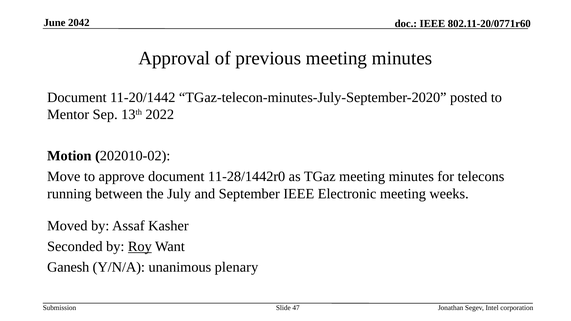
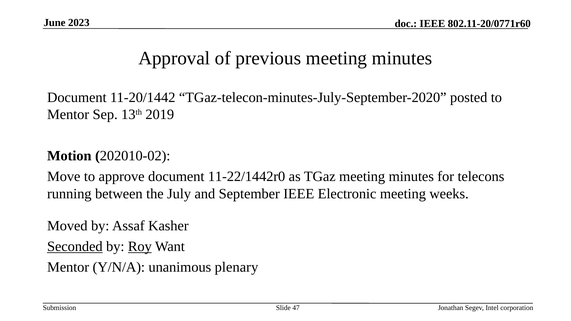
2042: 2042 -> 2023
2022: 2022 -> 2019
11-28/1442r0: 11-28/1442r0 -> 11-22/1442r0
Seconded underline: none -> present
Ganesh at (68, 267): Ganesh -> Mentor
